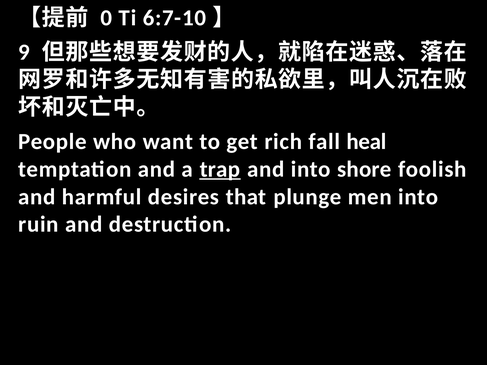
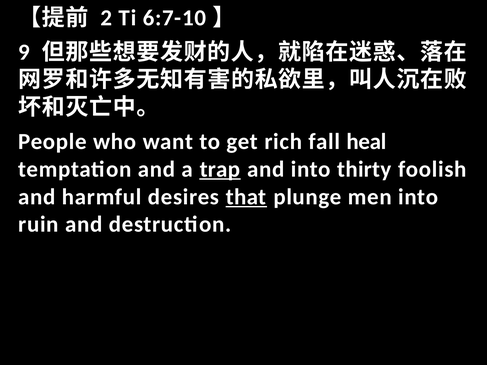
0: 0 -> 2
shore: shore -> thirty
that underline: none -> present
